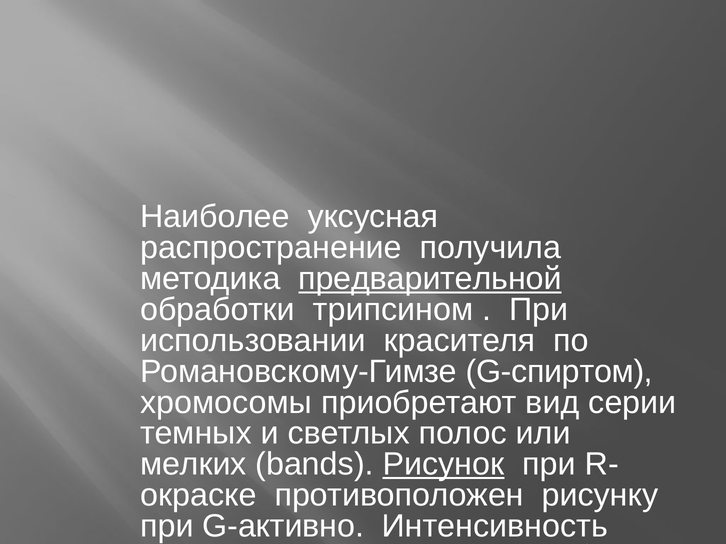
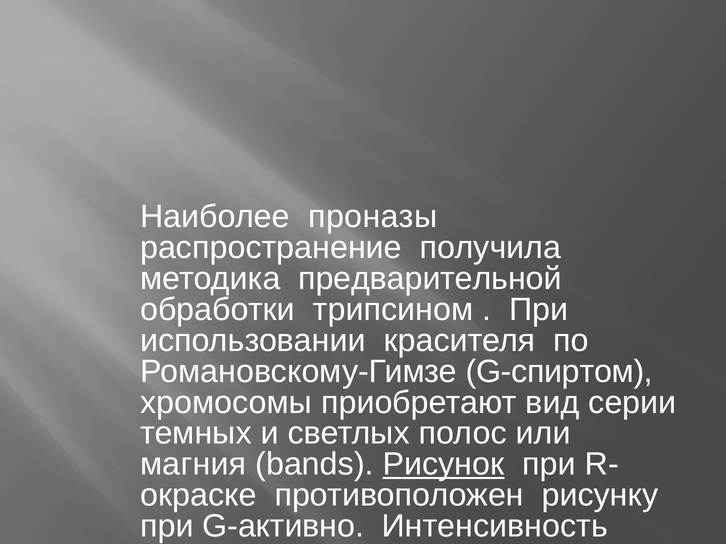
уксусная: уксусная -> проназы
предварительной underline: present -> none
мелких: мелких -> магния
